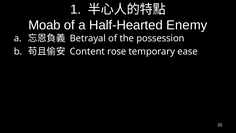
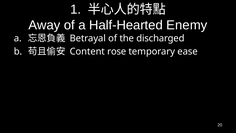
Moab: Moab -> Away
possession: possession -> discharged
